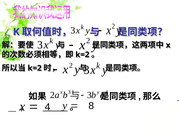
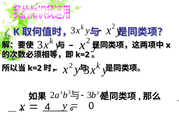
8: 8 -> 0
